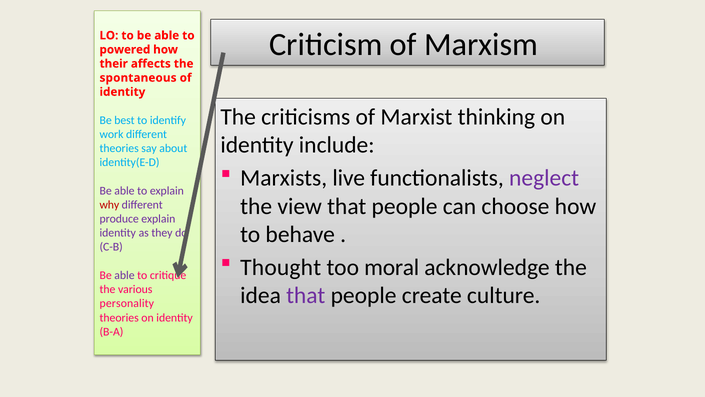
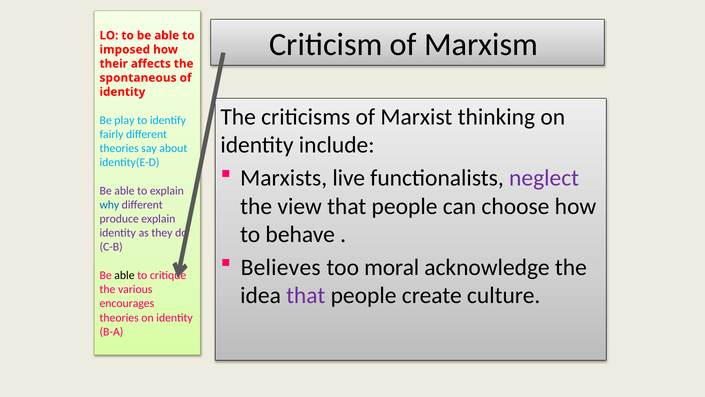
powered: powered -> imposed
best: best -> play
work: work -> fairly
why colour: red -> blue
Thought: Thought -> Believes
able at (124, 275) colour: purple -> black
personality: personality -> encourages
